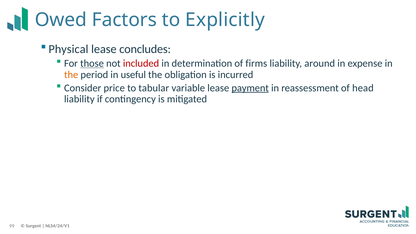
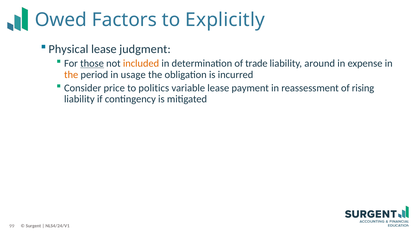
concludes: concludes -> judgment
included colour: red -> orange
firms: firms -> trade
useful: useful -> usage
tabular: tabular -> politics
payment underline: present -> none
head: head -> rising
